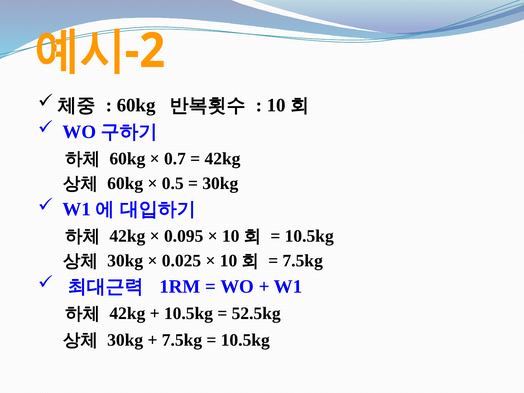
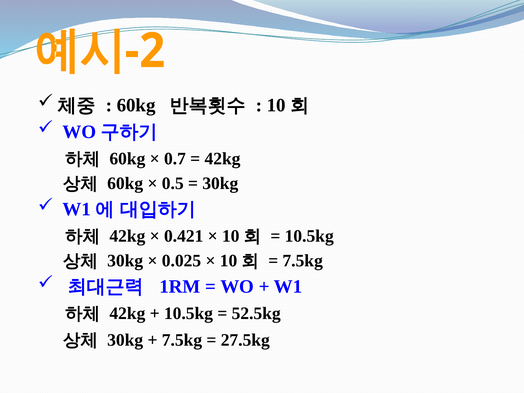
0.095: 0.095 -> 0.421
10.5kg at (245, 340): 10.5kg -> 27.5kg
